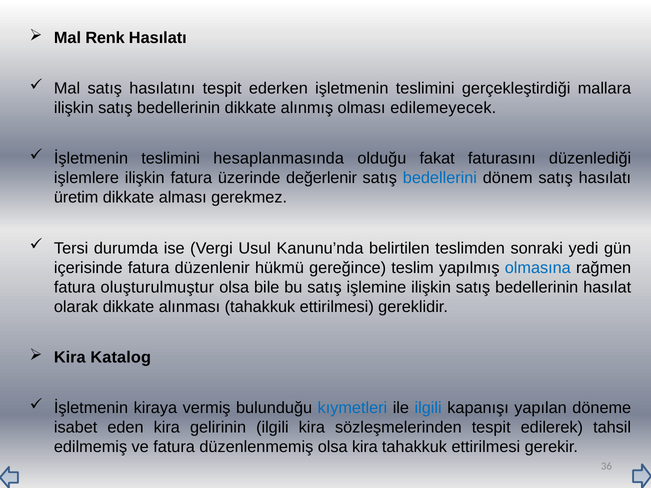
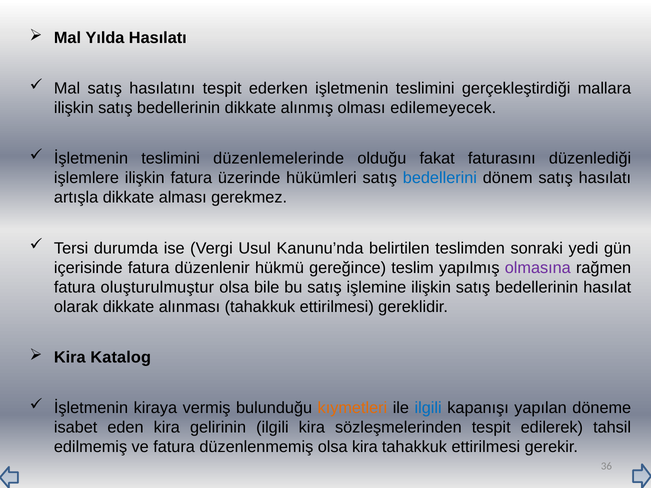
Renk: Renk -> Yılda
hesaplanmasında: hesaplanmasında -> düzenlemelerinde
değerlenir: değerlenir -> hükümleri
üretim: üretim -> artışla
olmasına colour: blue -> purple
kıymetleri colour: blue -> orange
